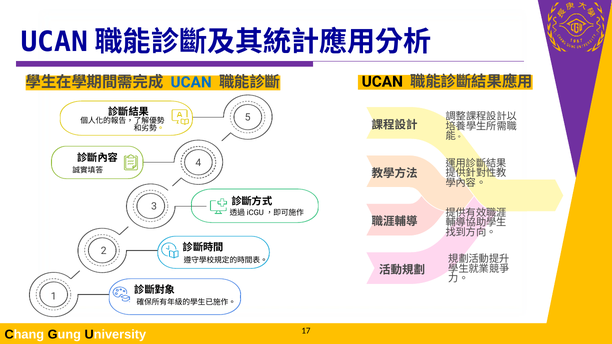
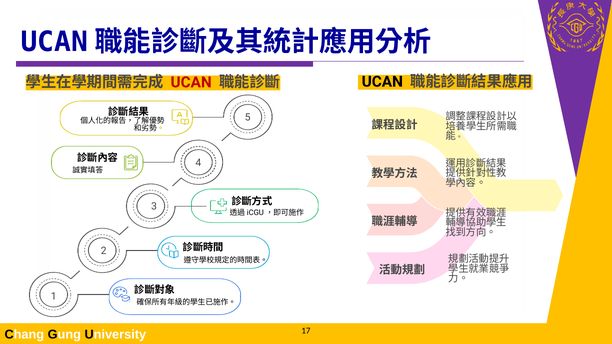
UCAN at (191, 82) colour: blue -> red
